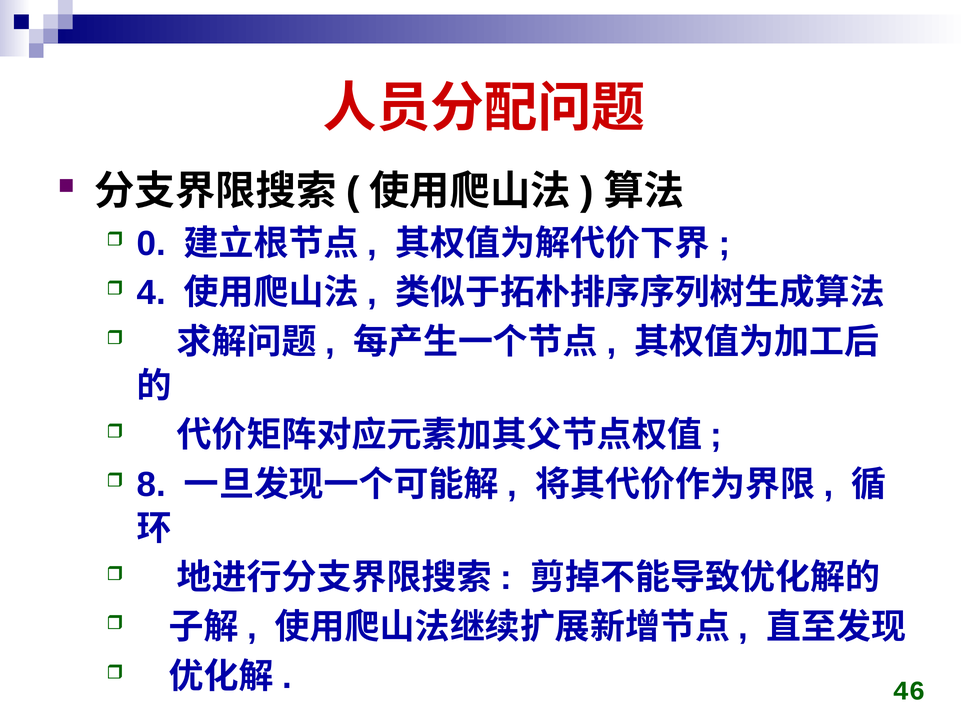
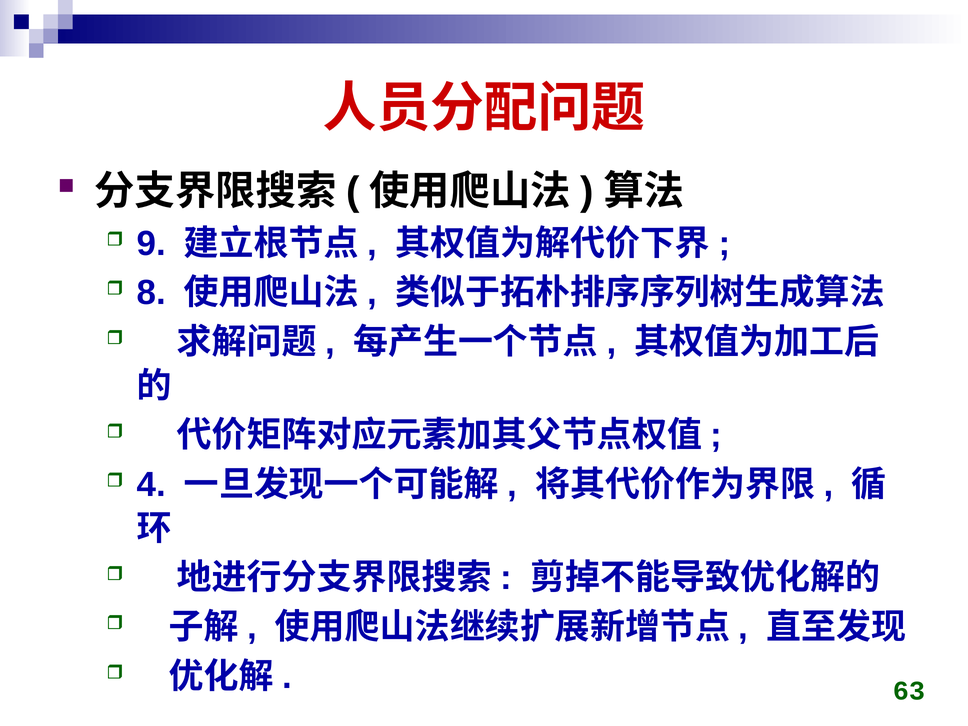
0: 0 -> 9
4: 4 -> 8
8: 8 -> 4
46: 46 -> 63
